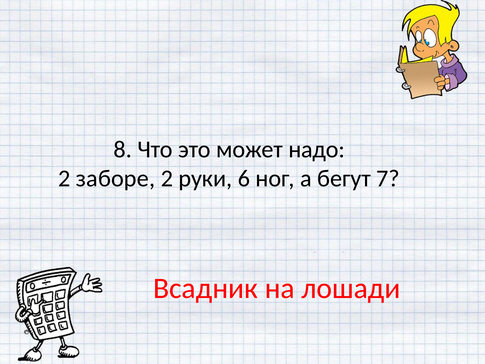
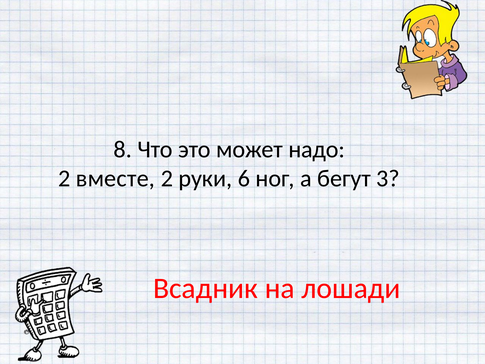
заборе: заборе -> вместе
7: 7 -> 3
